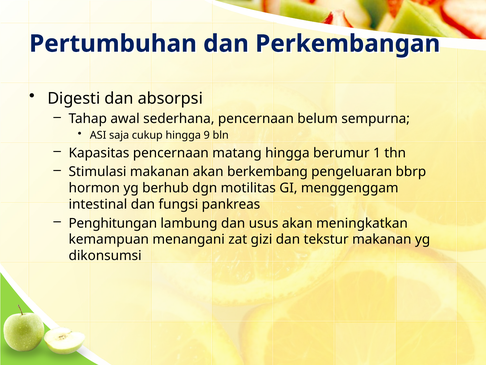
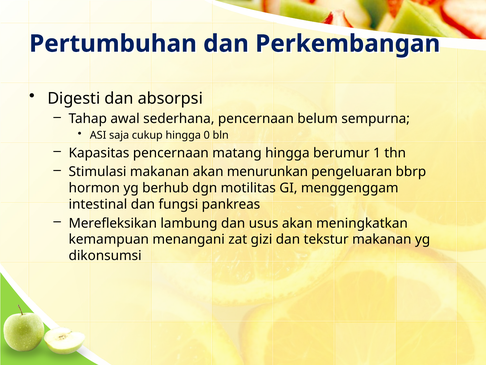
9: 9 -> 0
berkembang: berkembang -> menurunkan
Penghitungan: Penghitungan -> Merefleksikan
